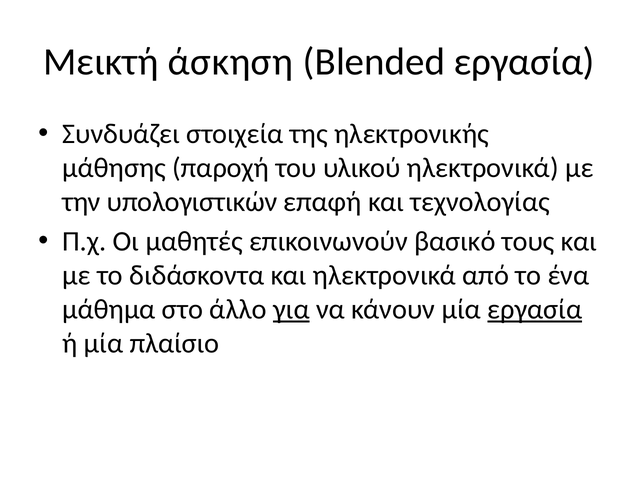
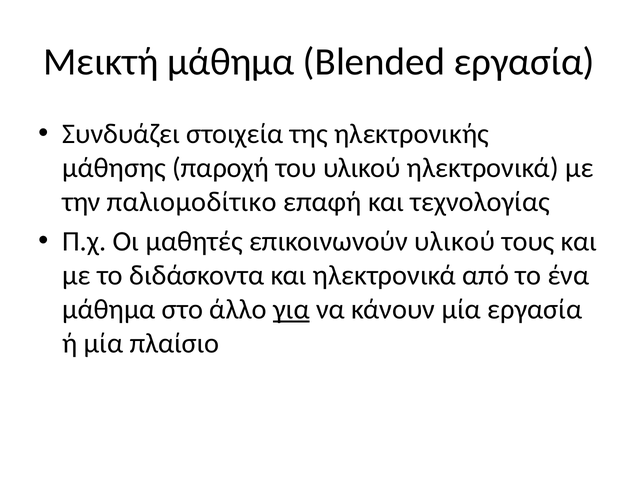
Μεικτή άσκηση: άσκηση -> μάθημα
υπολογιστικών: υπολογιστικών -> παλιομοδίτικο
επικοινωνούν βασικό: βασικό -> υλικού
εργασία at (535, 310) underline: present -> none
